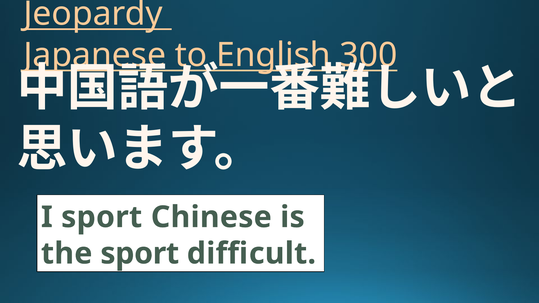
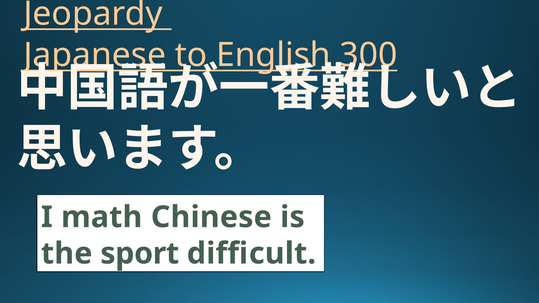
I sport: sport -> math
